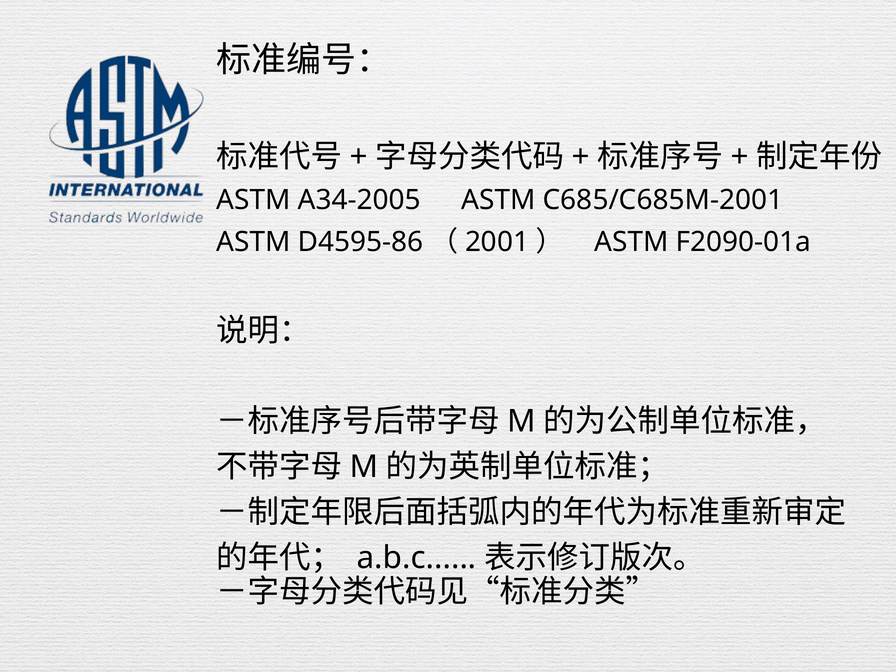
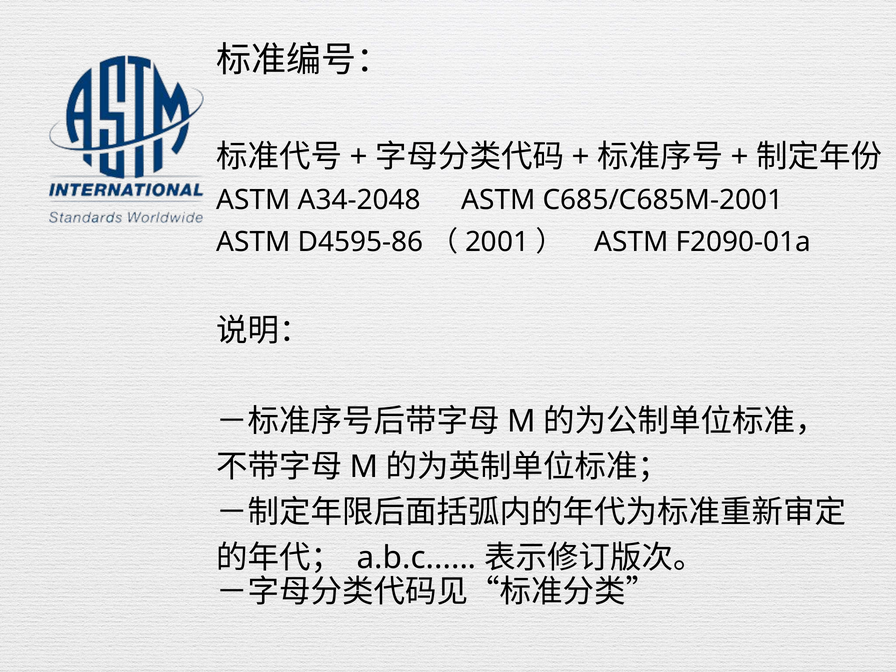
A34-2005: A34-2005 -> A34-2048
